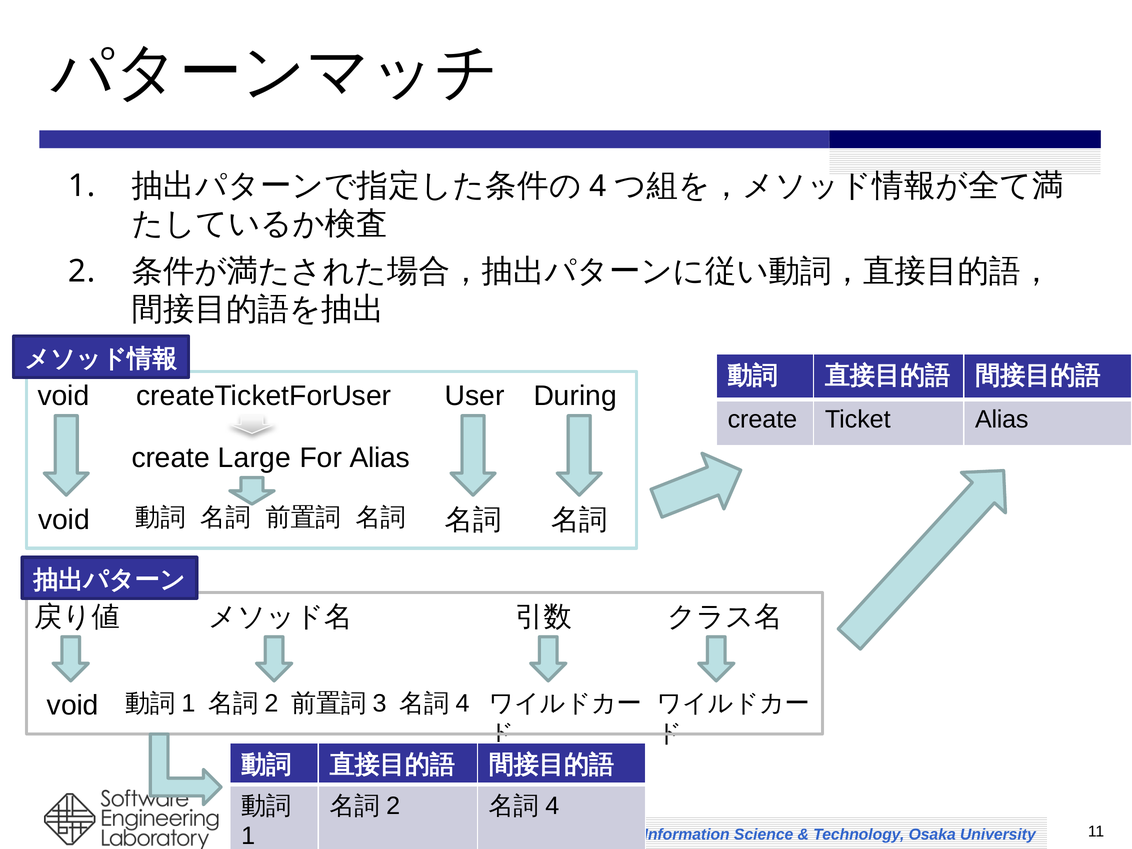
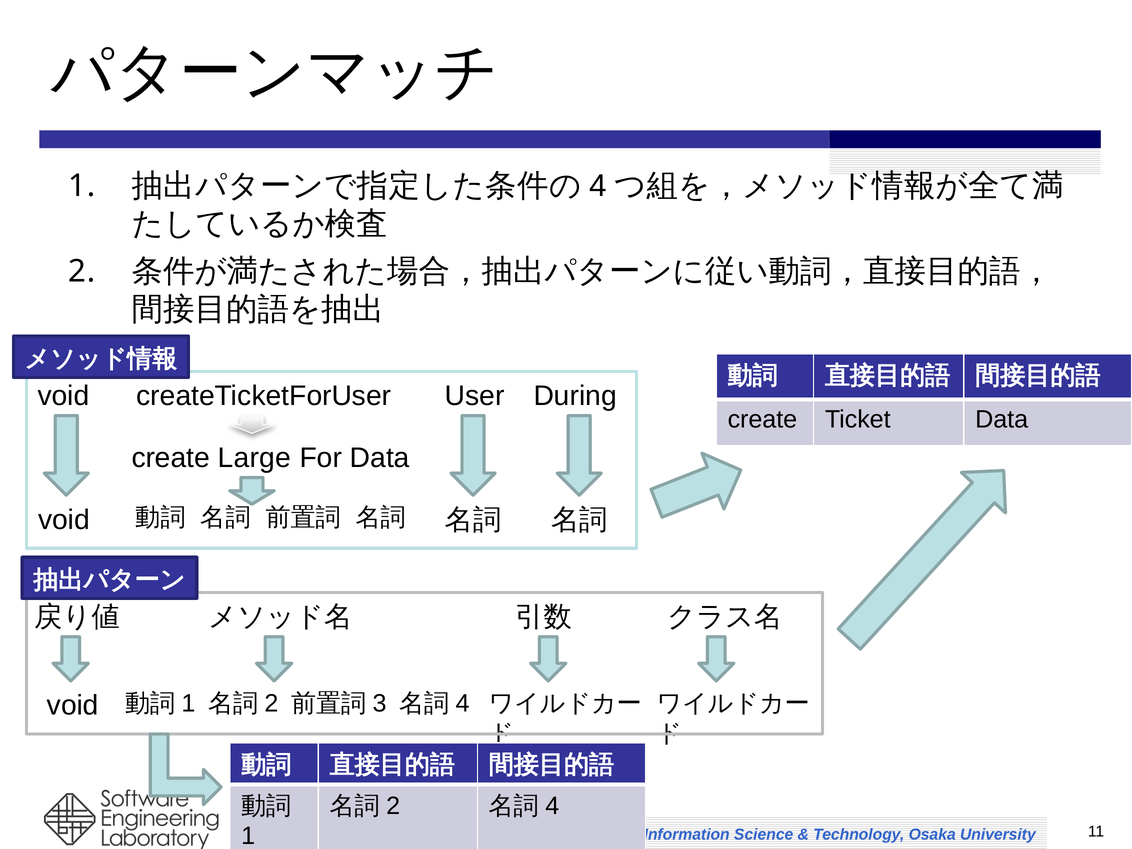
Ticket Alias: Alias -> Data
For Alias: Alias -> Data
